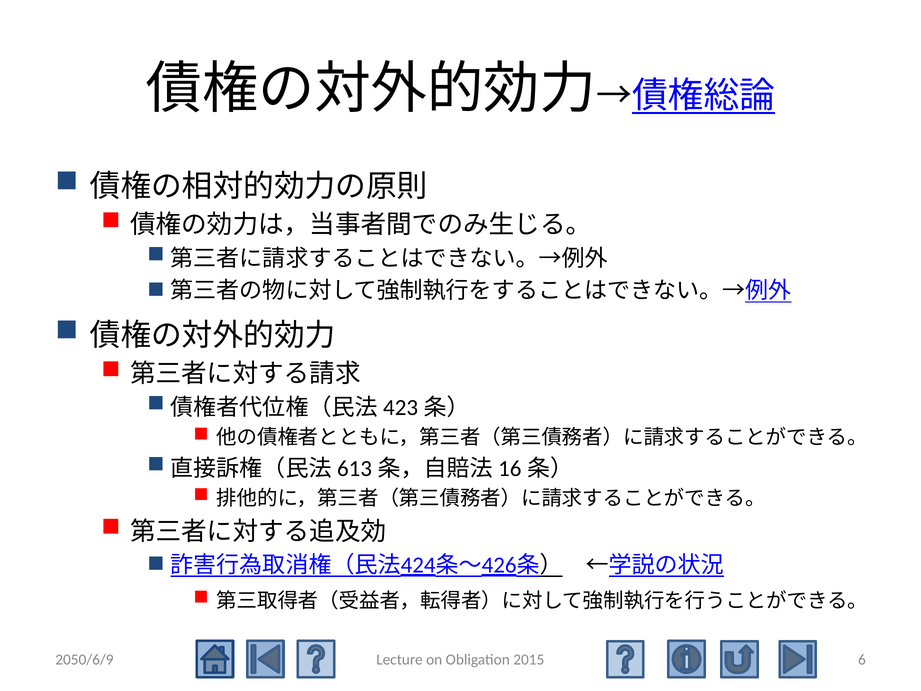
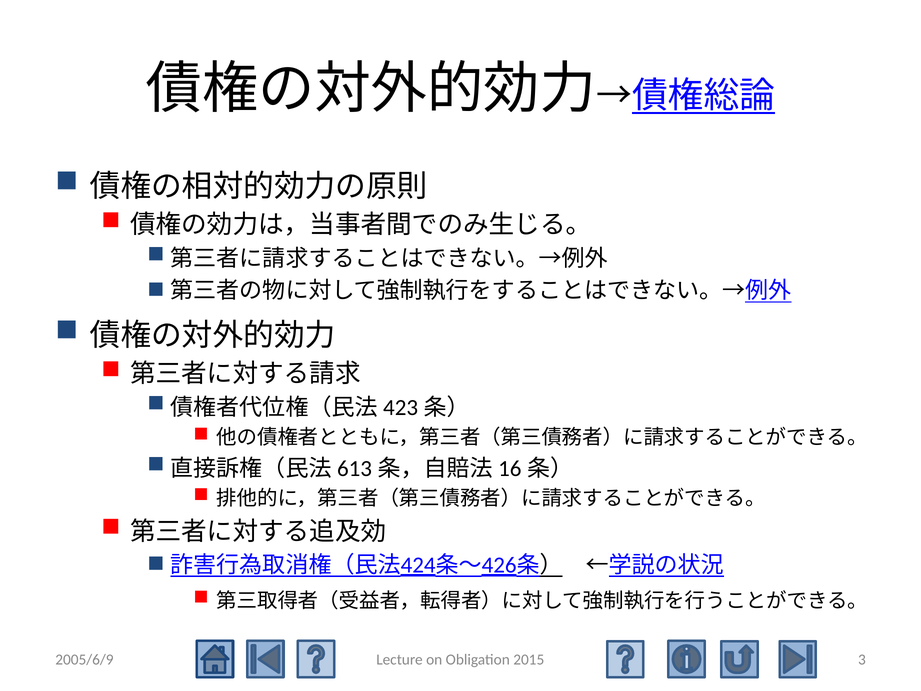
2050/6/9: 2050/6/9 -> 2005/6/9
6: 6 -> 3
